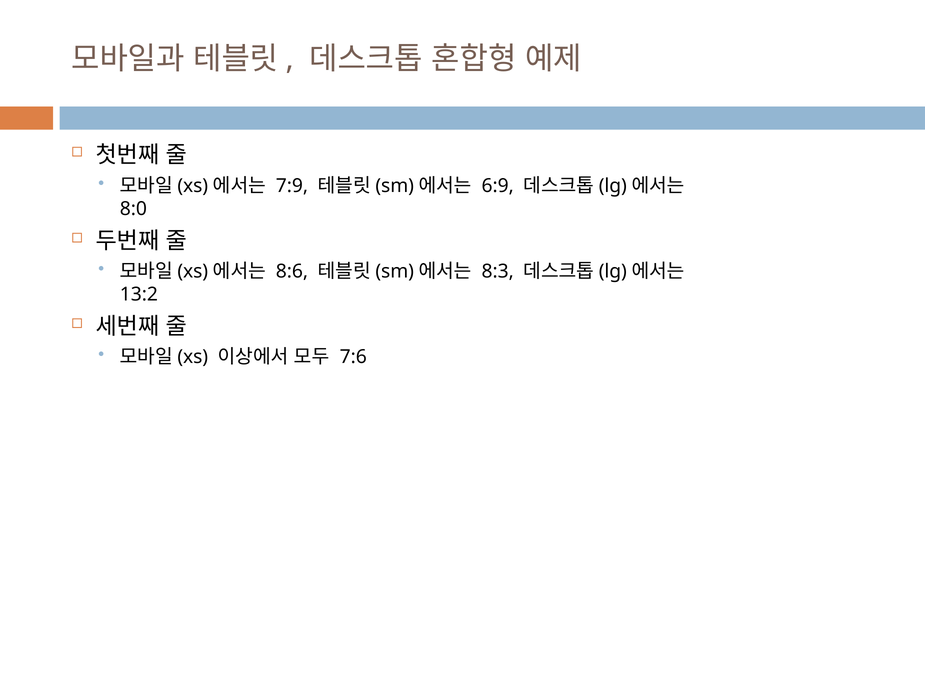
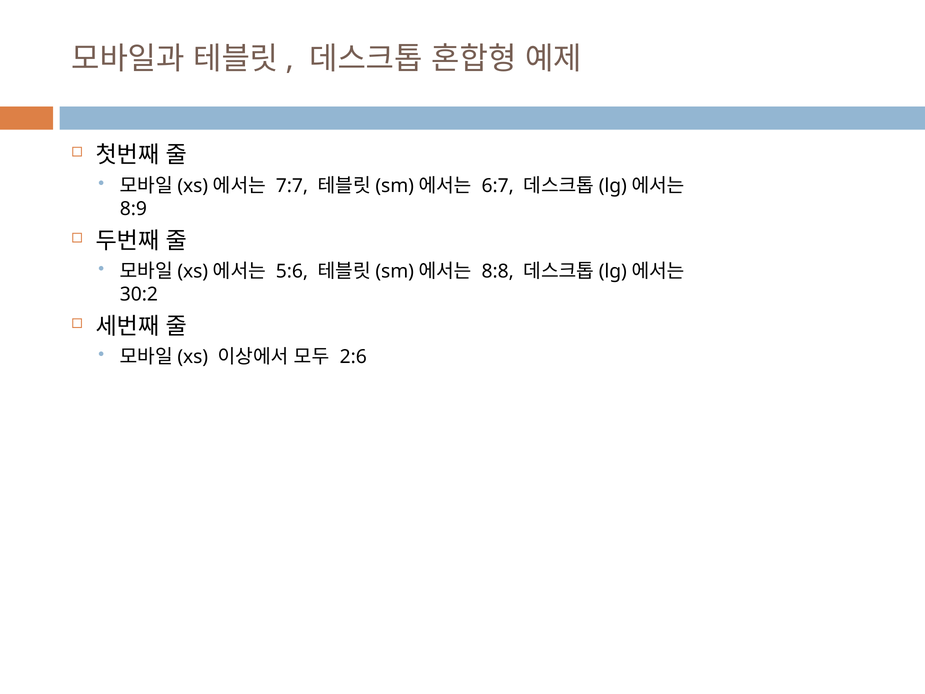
7:9: 7:9 -> 7:7
6:9: 6:9 -> 6:7
8:0: 8:0 -> 8:9
8:6: 8:6 -> 5:6
8:3: 8:3 -> 8:8
13:2: 13:2 -> 30:2
7:6: 7:6 -> 2:6
